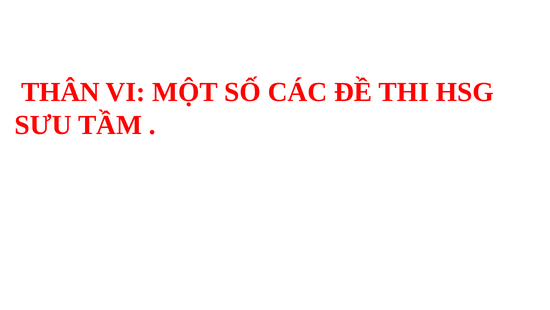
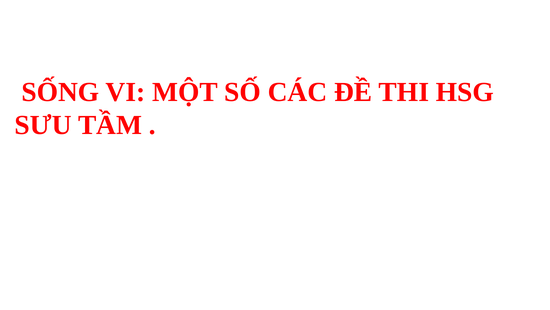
THÂN: THÂN -> SỐNG
